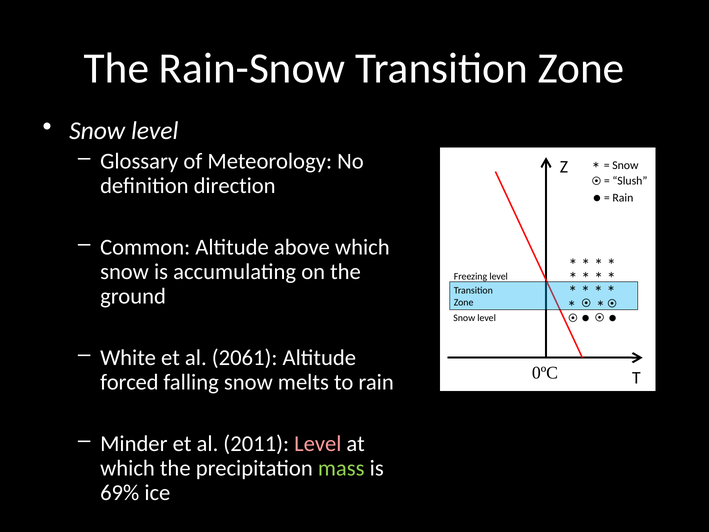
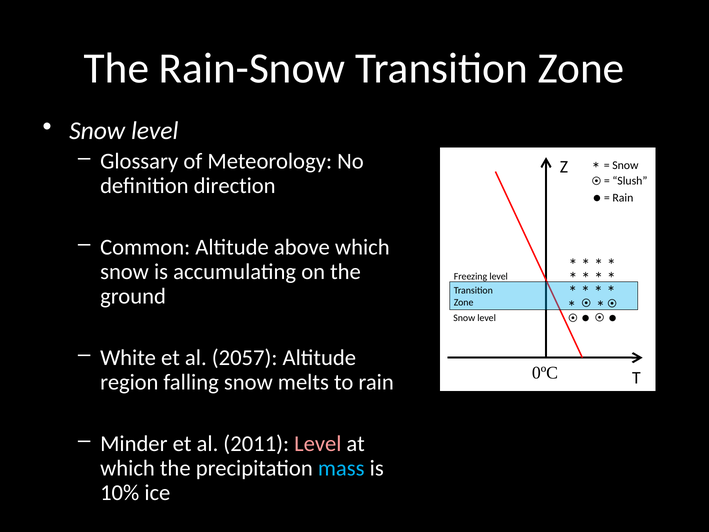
2061: 2061 -> 2057
forced: forced -> region
mass colour: light green -> light blue
69%: 69% -> 10%
